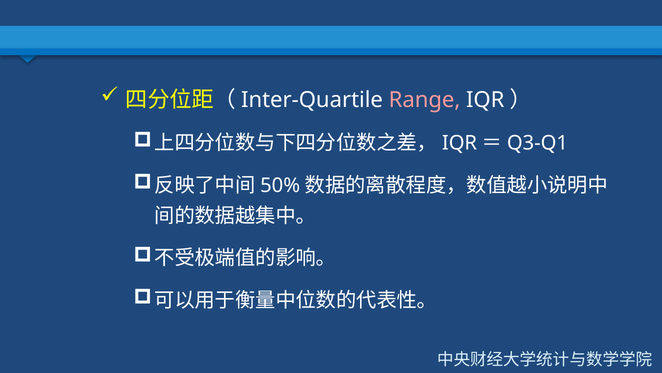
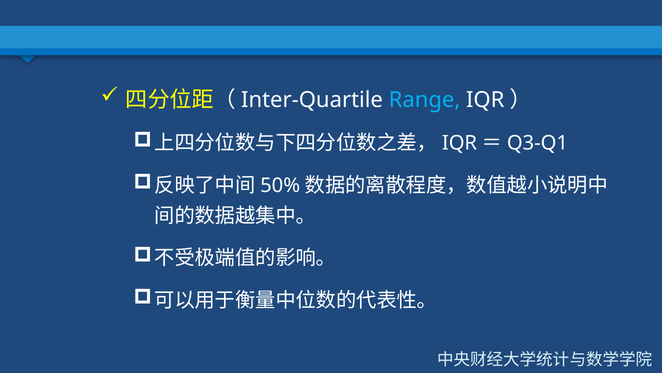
Range colour: pink -> light blue
